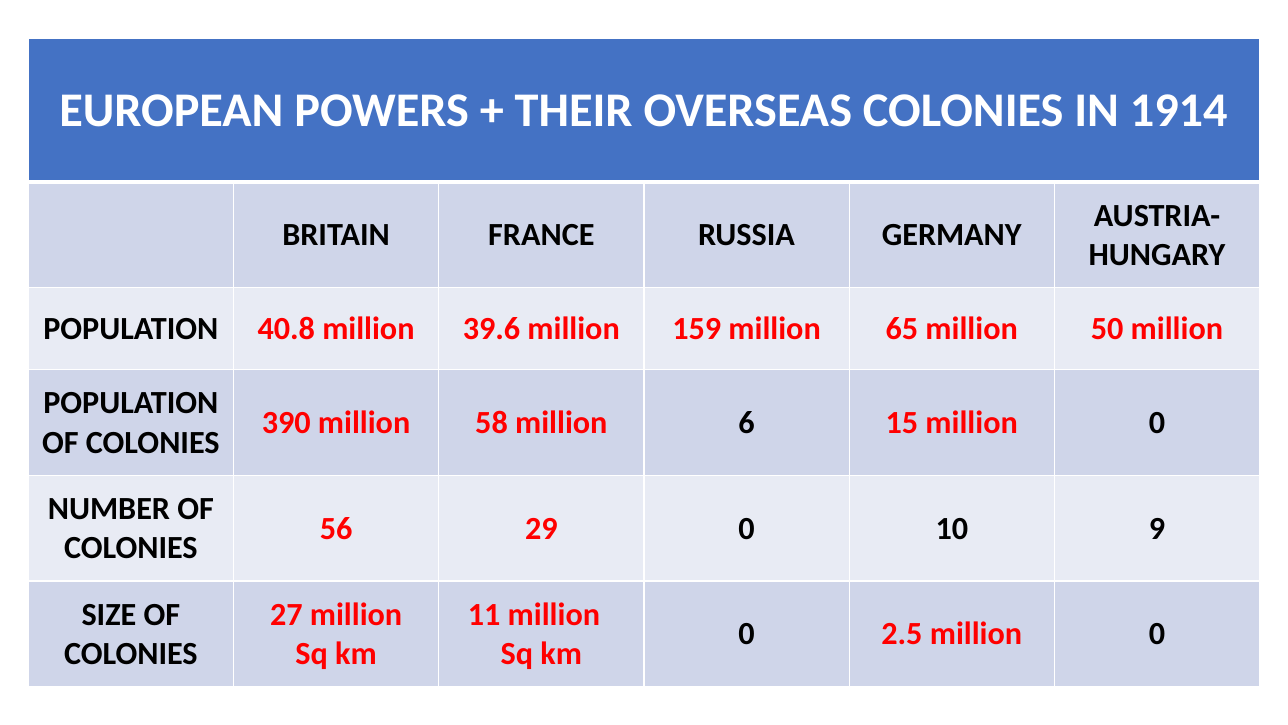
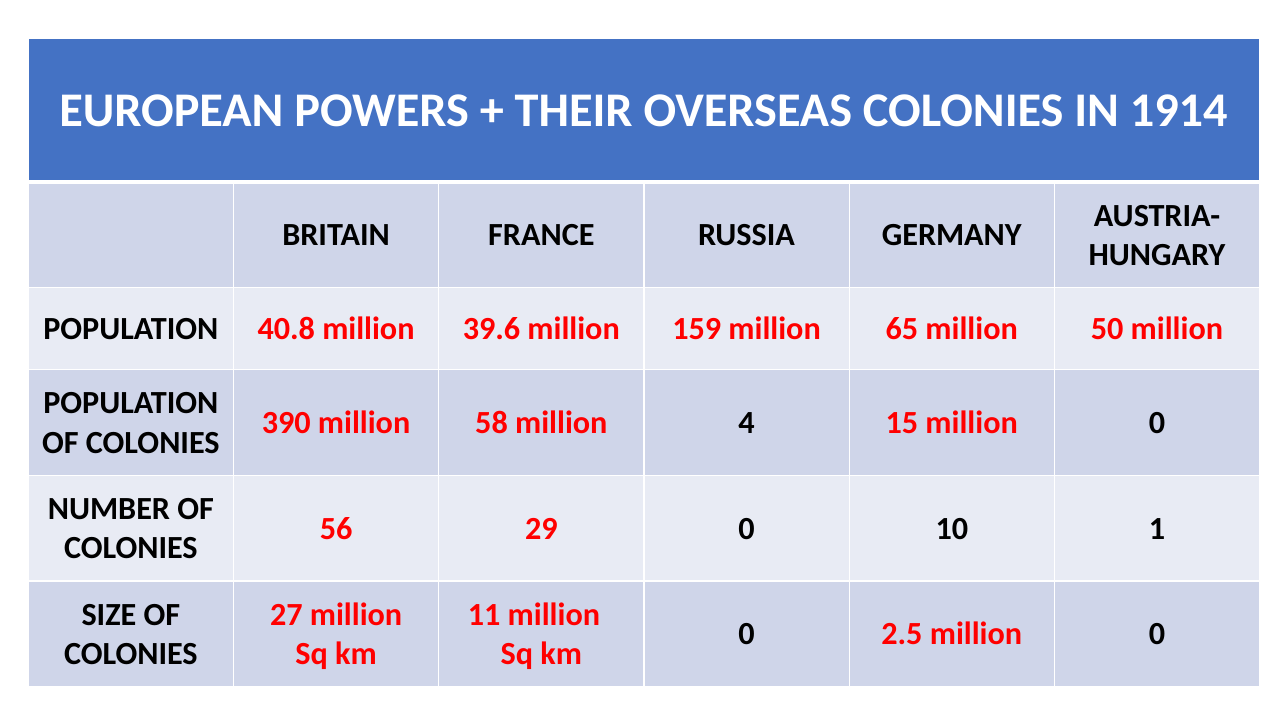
6: 6 -> 4
9: 9 -> 1
